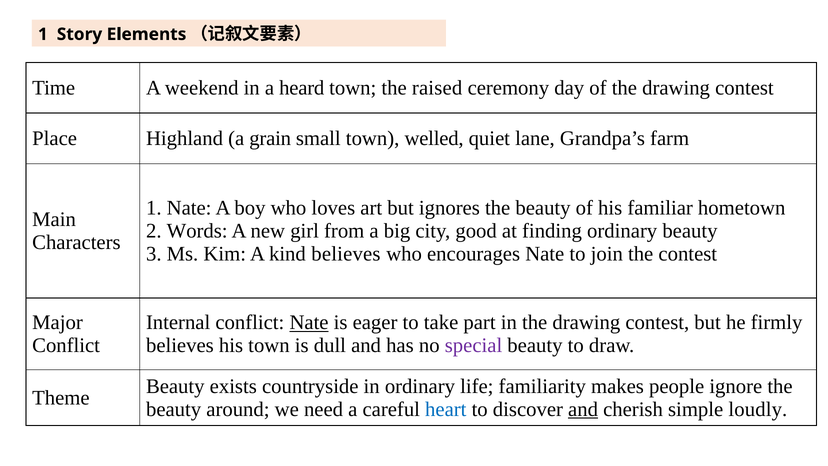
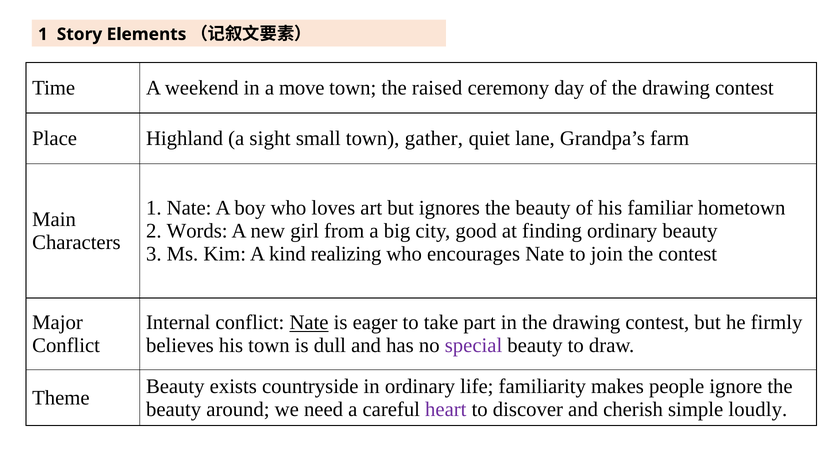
heard: heard -> move
grain: grain -> sight
welled: welled -> gather
kind believes: believes -> realizing
heart colour: blue -> purple
and at (583, 409) underline: present -> none
